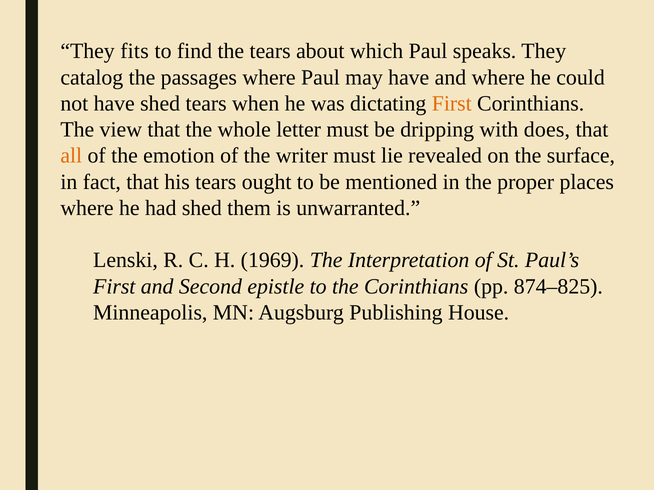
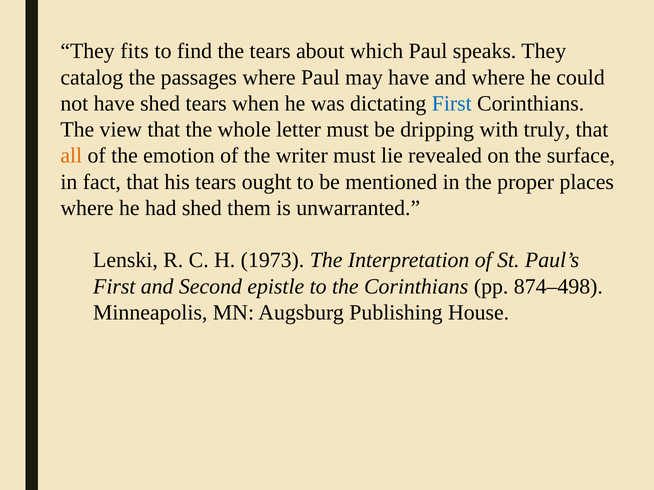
First at (452, 104) colour: orange -> blue
does: does -> truly
1969: 1969 -> 1973
874–825: 874–825 -> 874–498
